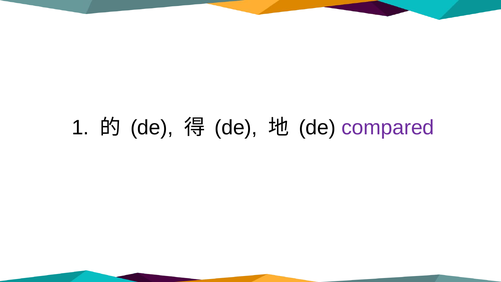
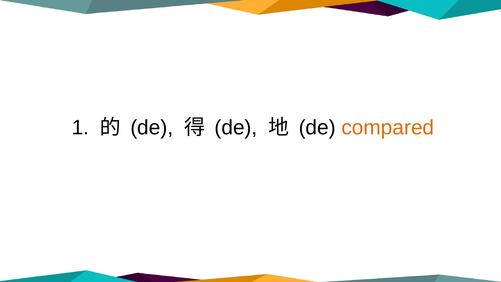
compared colour: purple -> orange
